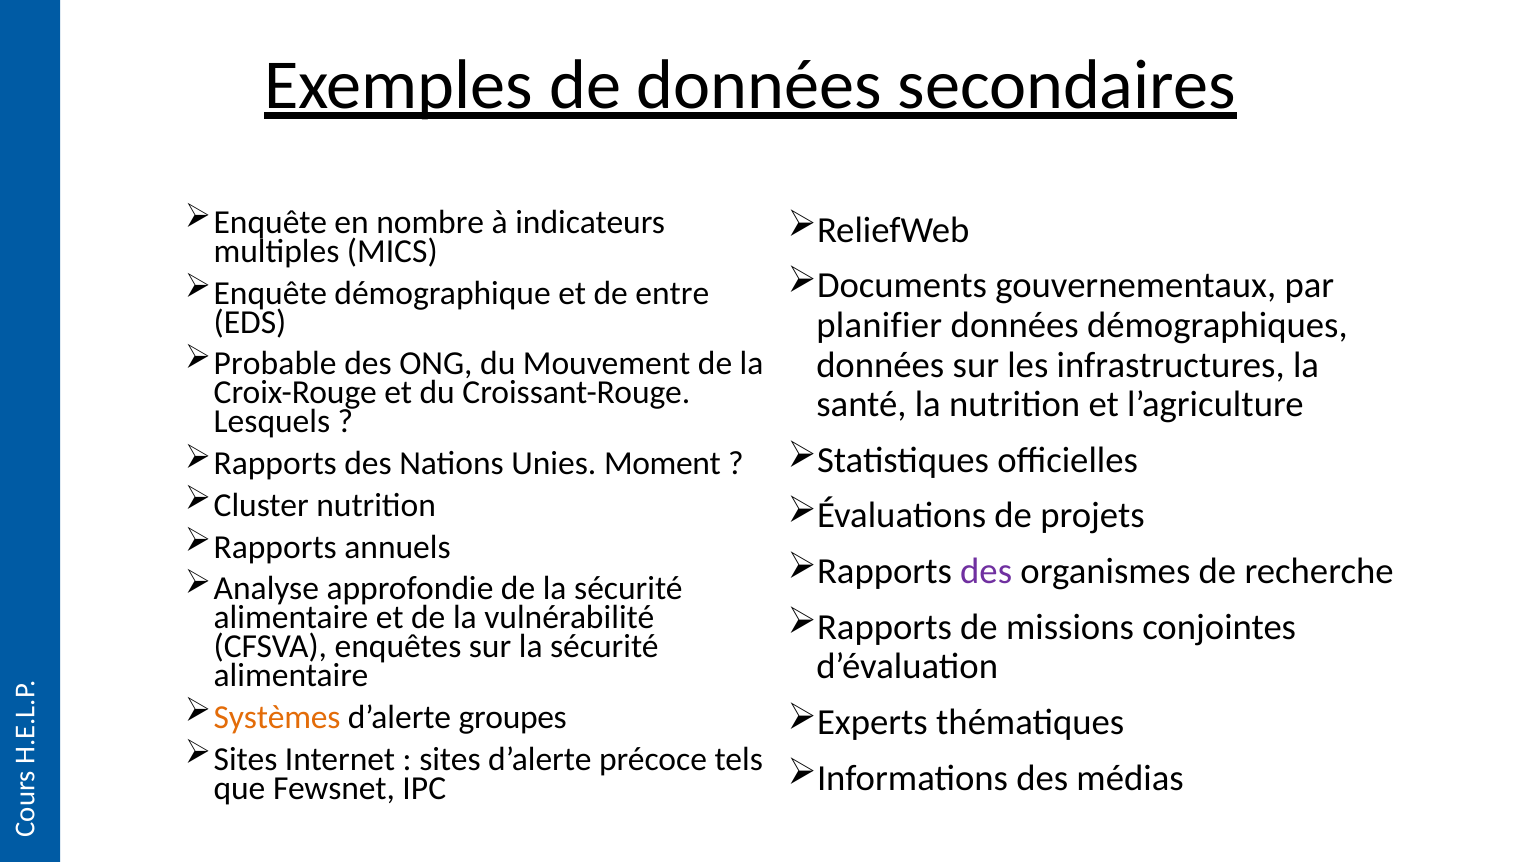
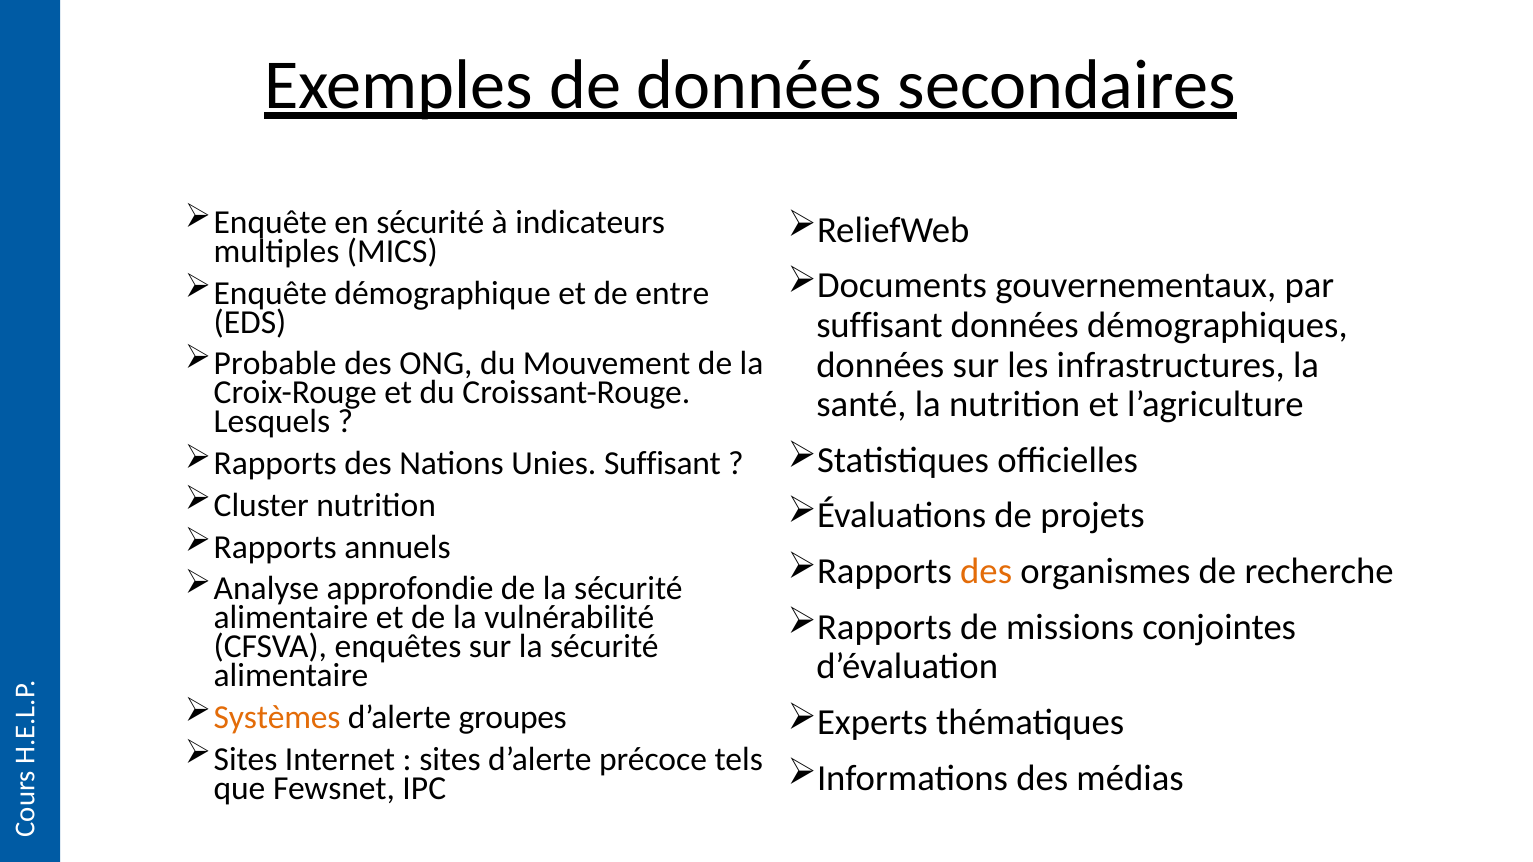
en nombre: nombre -> sécurité
planifier at (879, 325): planifier -> suffisant
Unies Moment: Moment -> Suffisant
des at (986, 572) colour: purple -> orange
